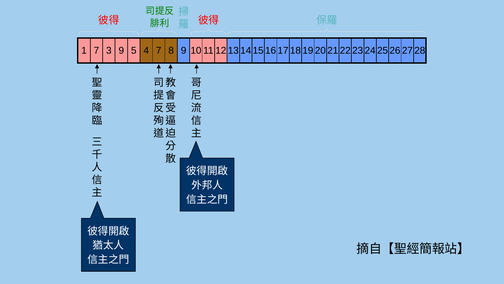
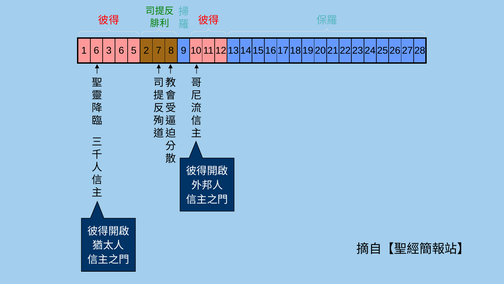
1 7: 7 -> 6
3 9: 9 -> 6
4: 4 -> 2
